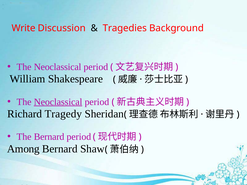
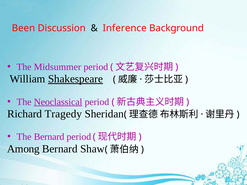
Write: Write -> Been
Tragedies: Tragedies -> Inference
Neoclassical at (58, 67): Neoclassical -> Midsummer
Shakespeare underline: none -> present
